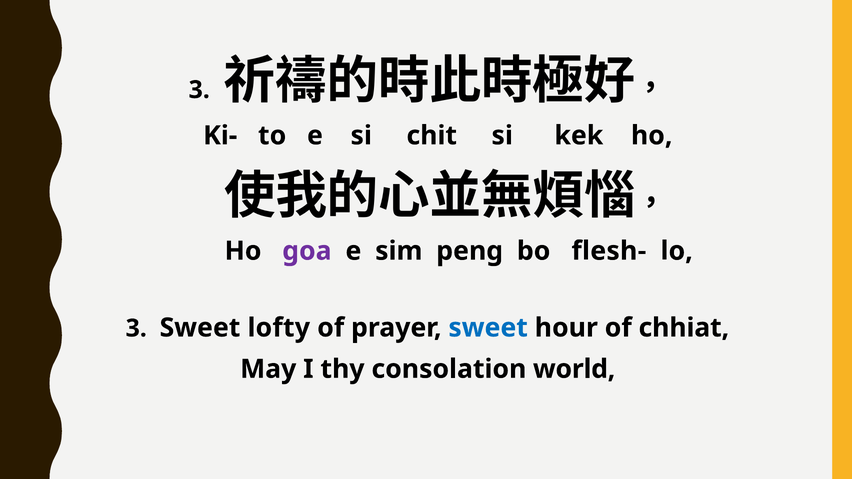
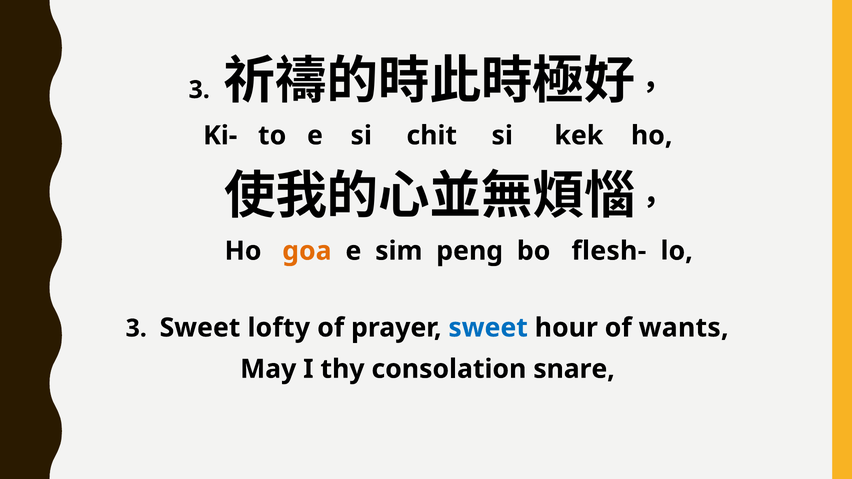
goa colour: purple -> orange
chhiat: chhiat -> wants
world: world -> snare
